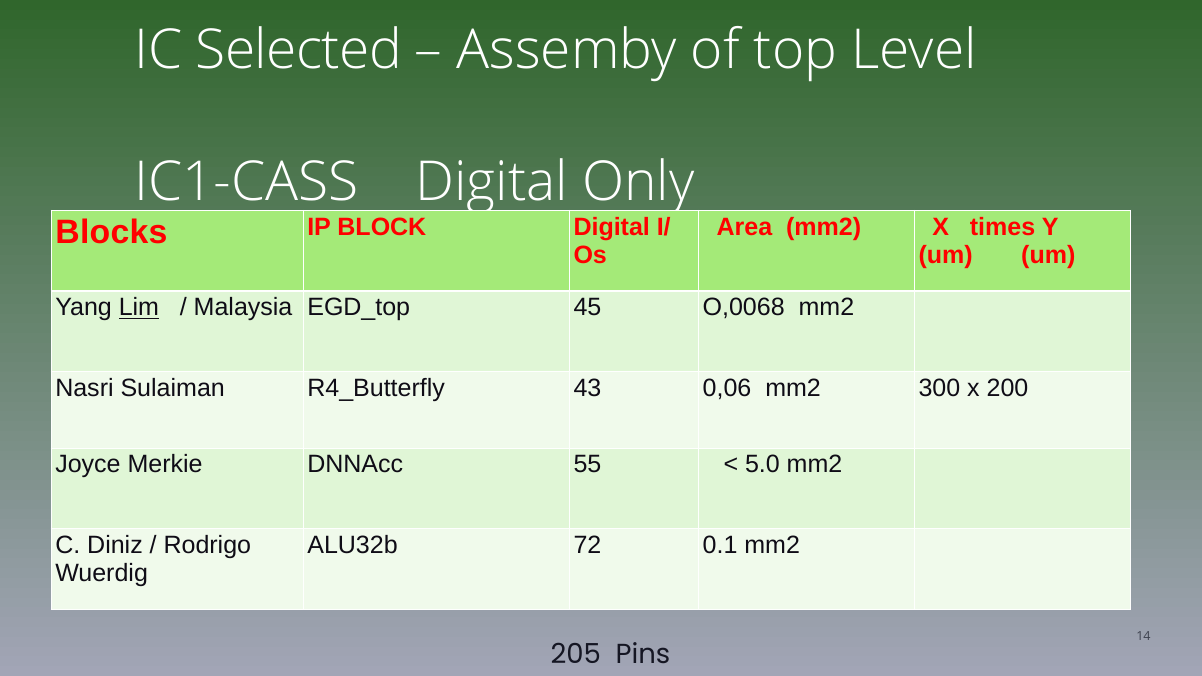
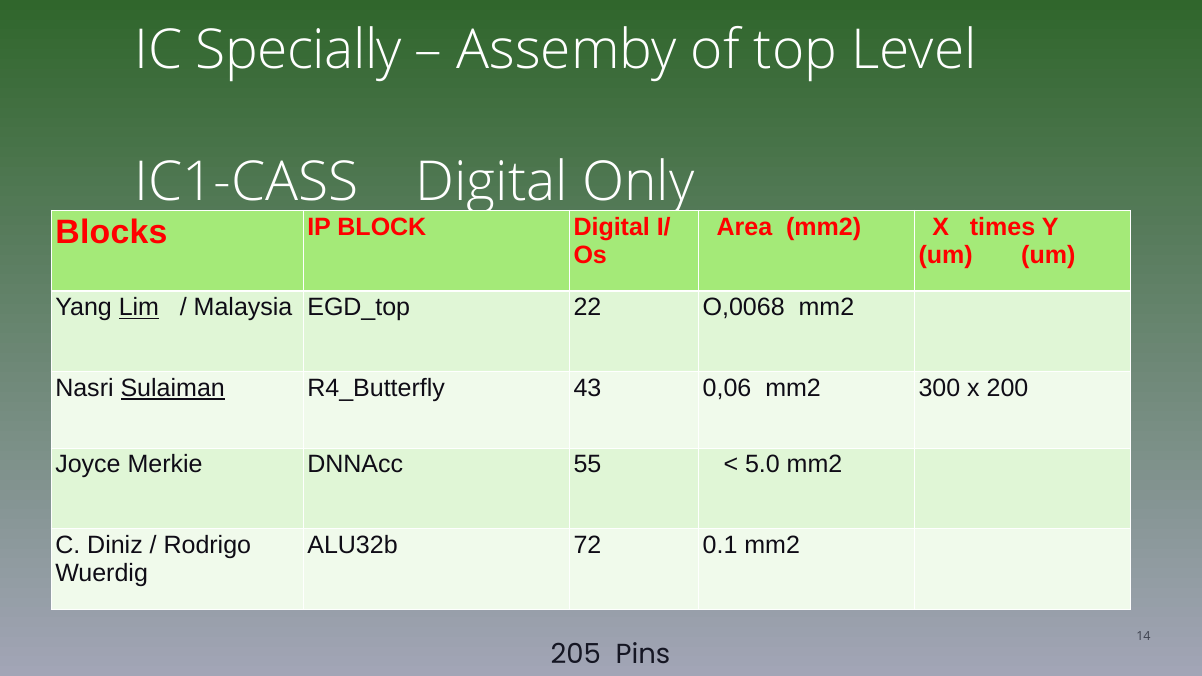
Selected: Selected -> Specially
45: 45 -> 22
Sulaiman underline: none -> present
